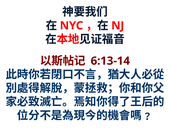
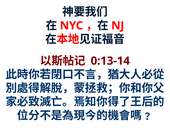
6:13-14: 6:13-14 -> 0:13-14
